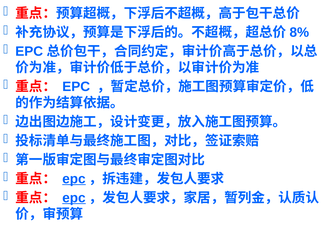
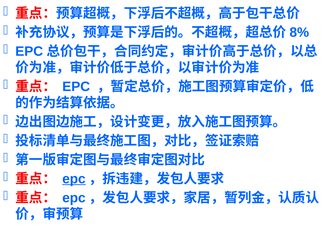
epc at (74, 198) underline: present -> none
